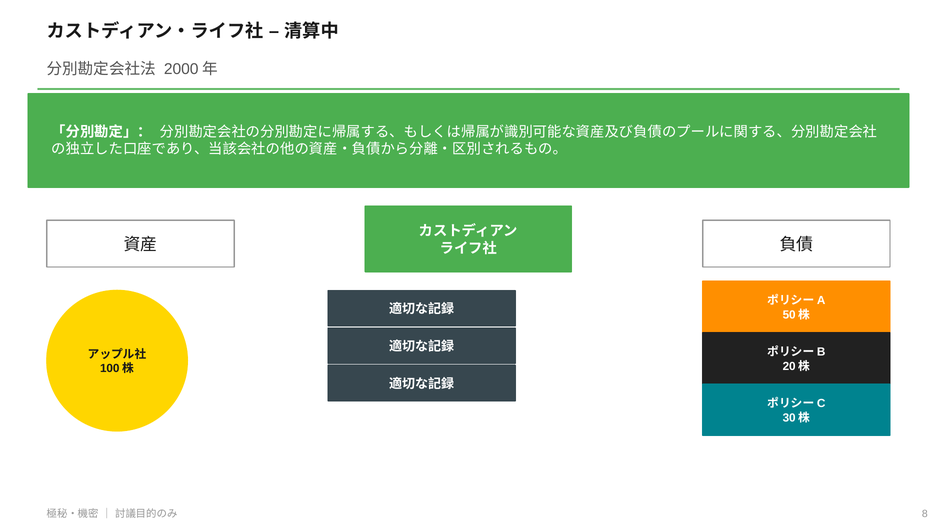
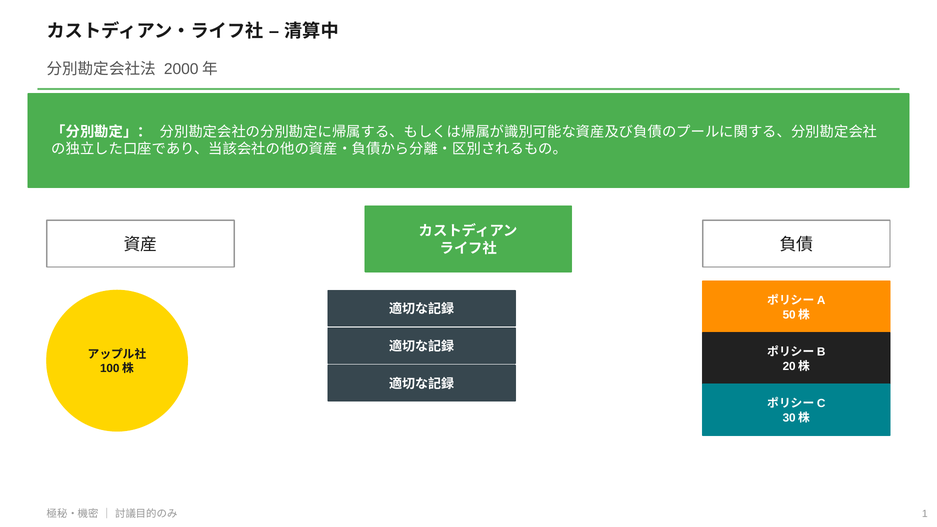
8: 8 -> 1
